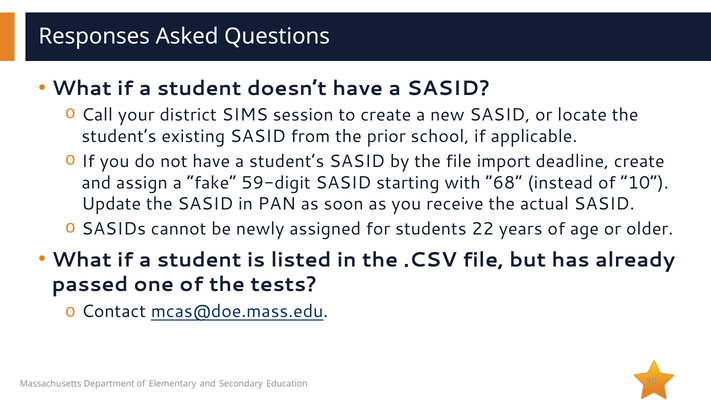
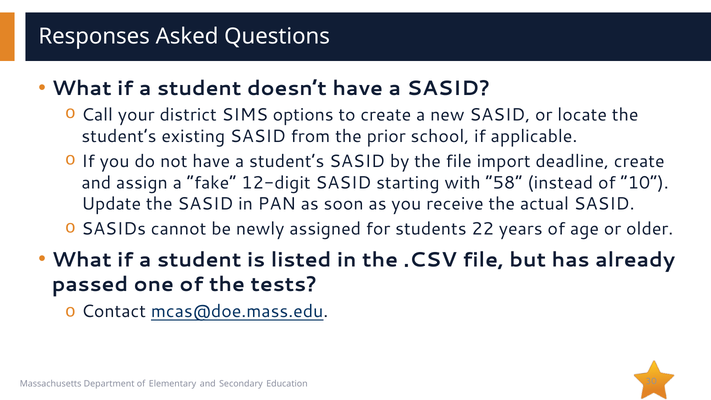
session: session -> options
59-digit: 59-digit -> 12-digit
68: 68 -> 58
